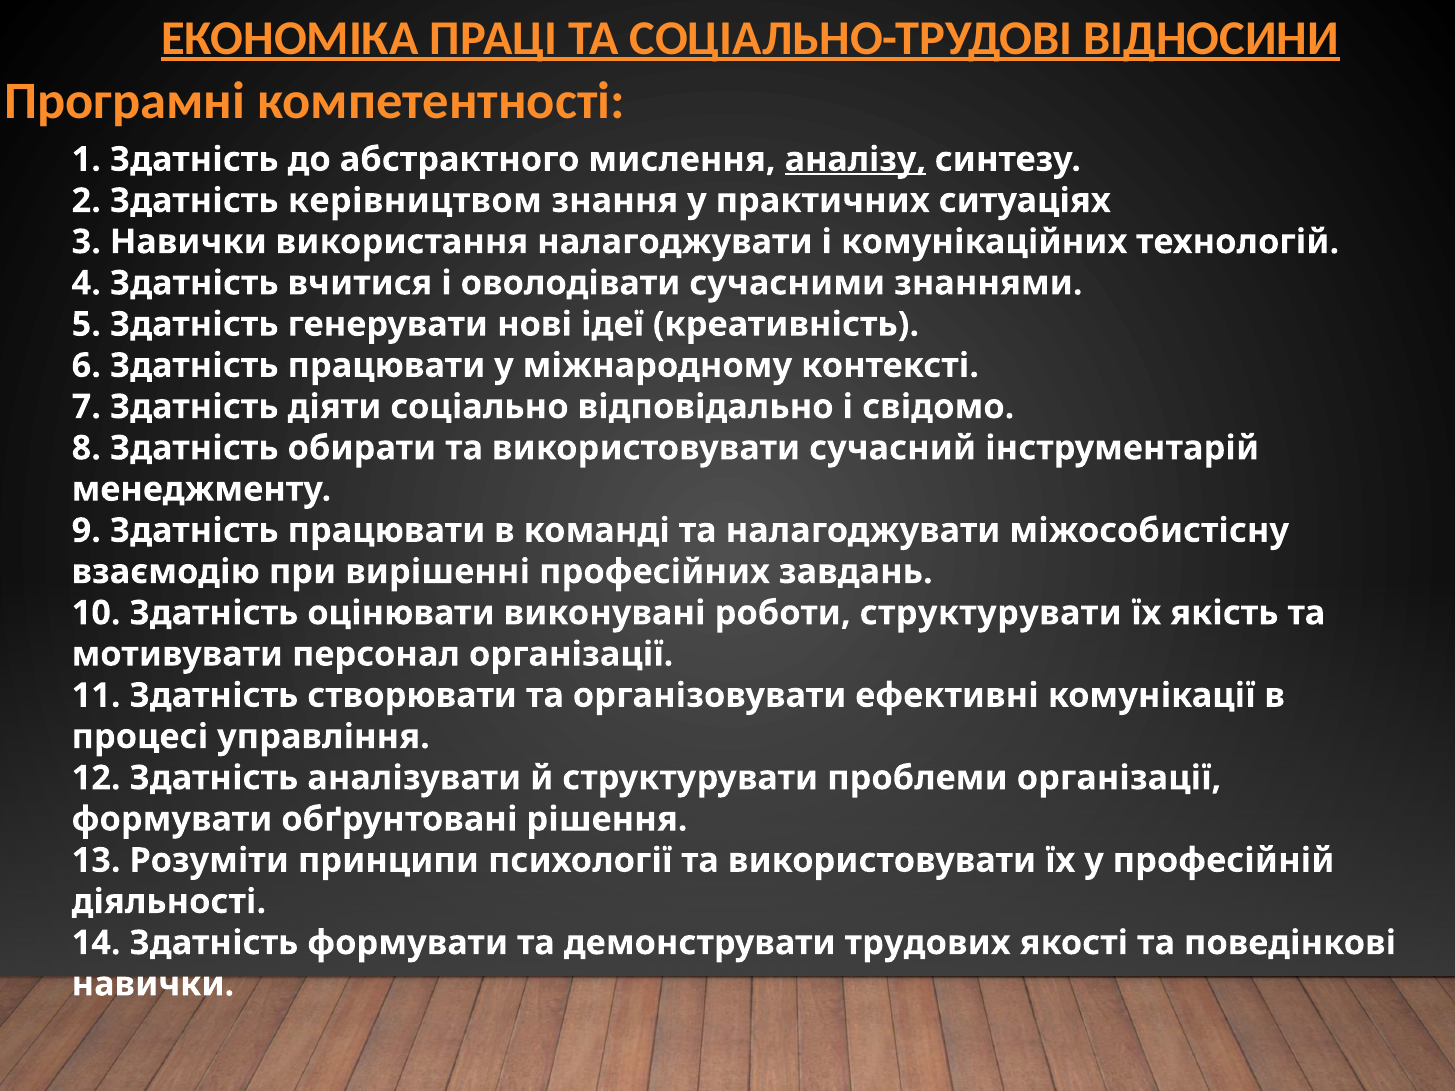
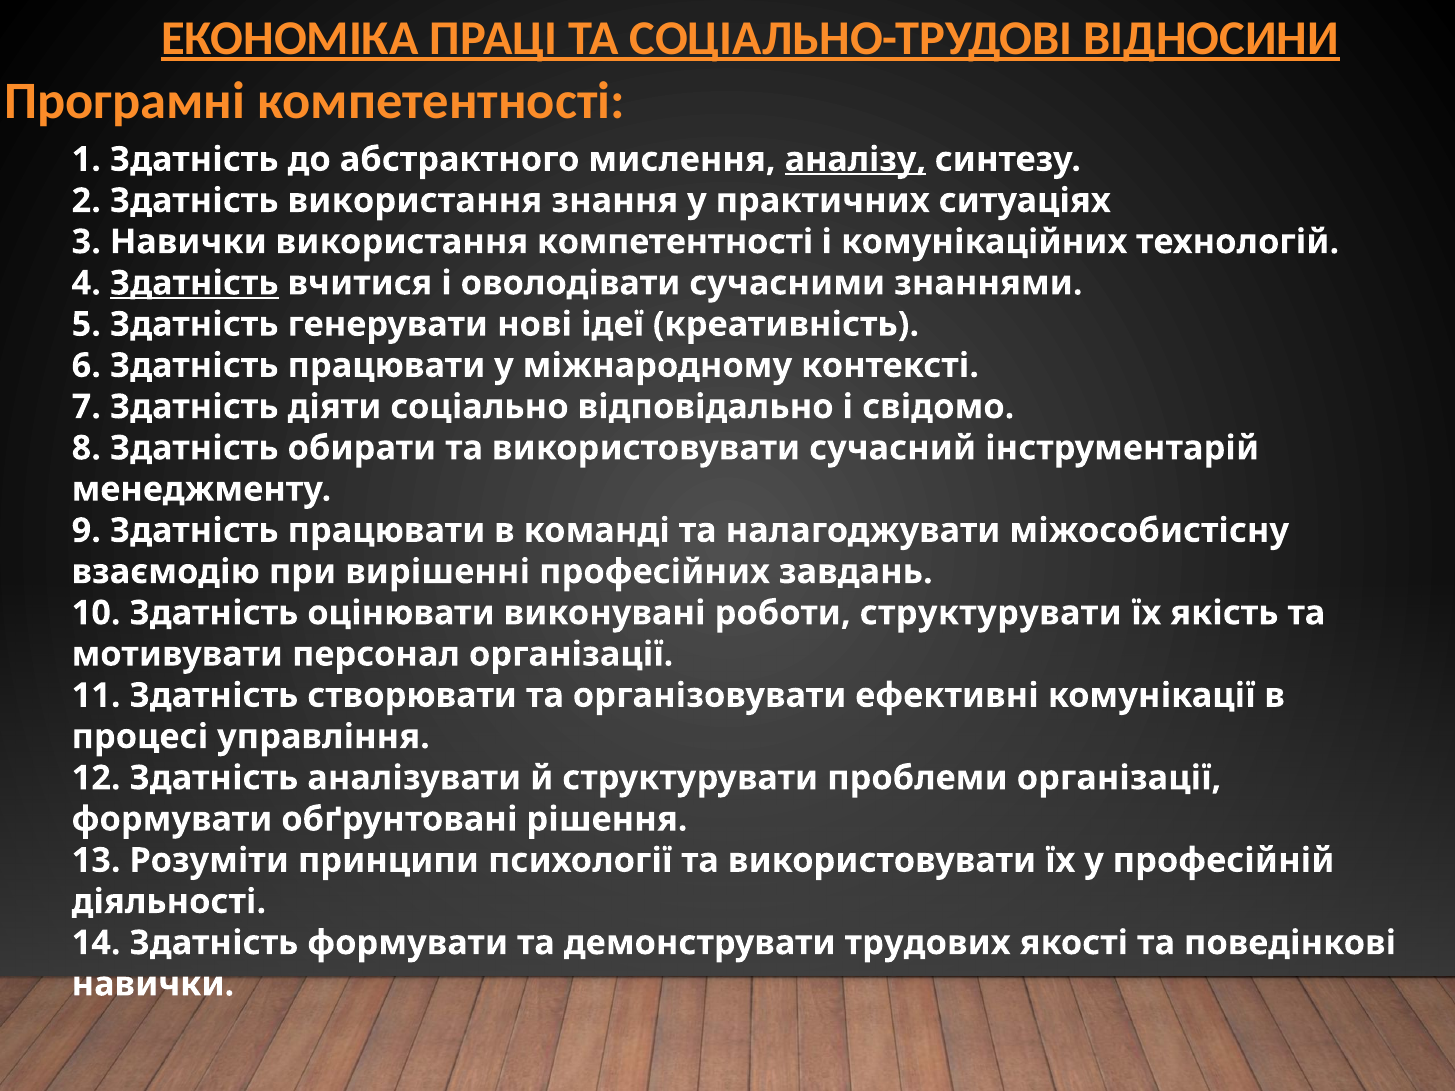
Здатність керівництвом: керівництвом -> використання
використання налагоджувати: налагоджувати -> компетентності
Здатність at (194, 283) underline: none -> present
